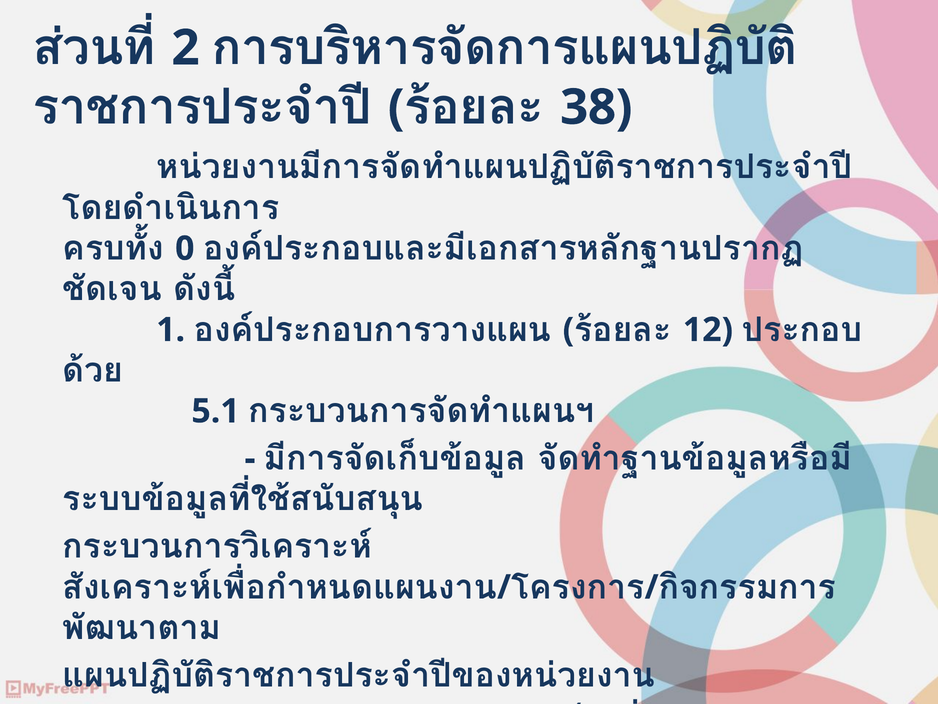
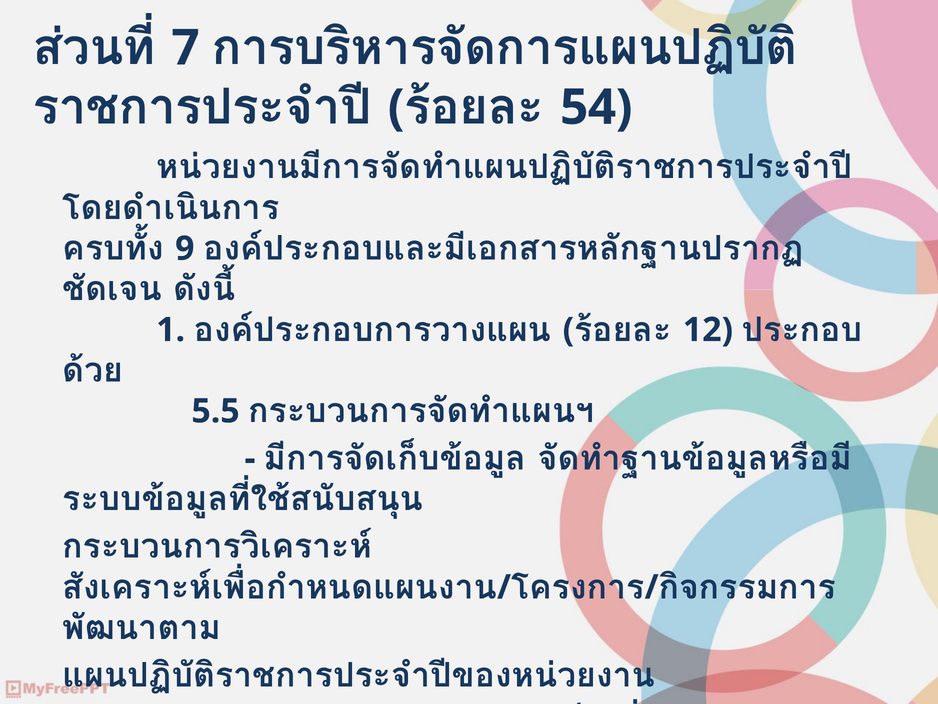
2: 2 -> 7
38: 38 -> 54
0: 0 -> 9
5.1: 5.1 -> 5.5
